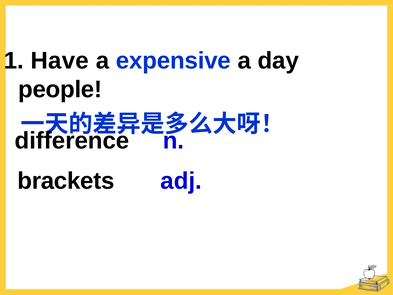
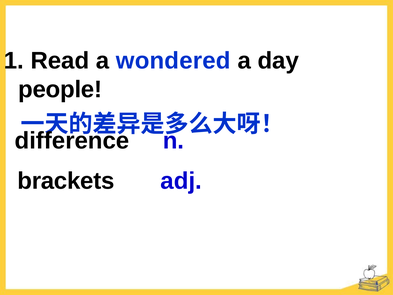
Have: Have -> Read
expensive: expensive -> wondered
